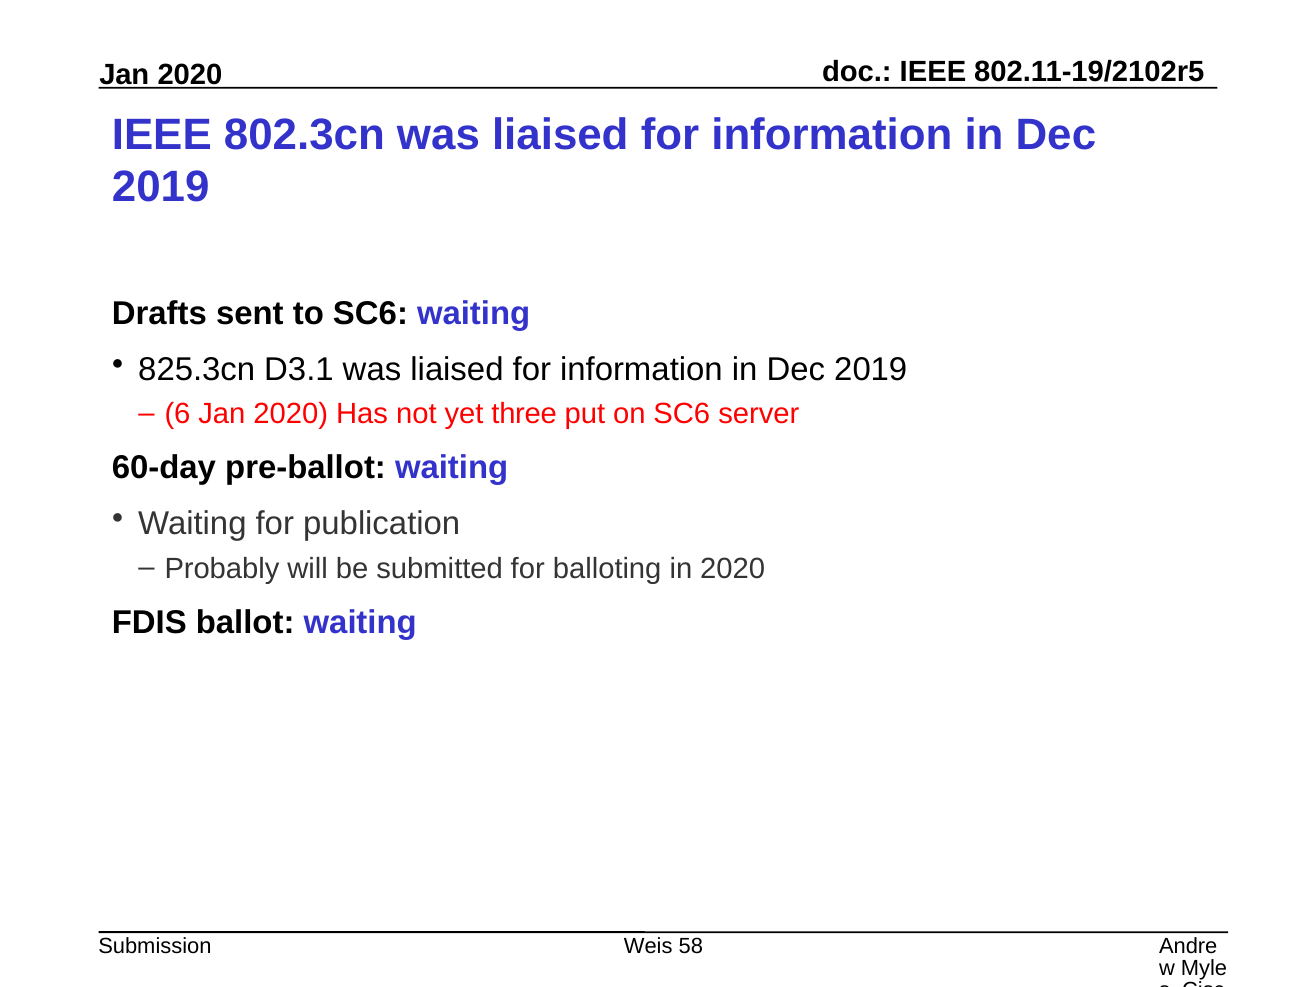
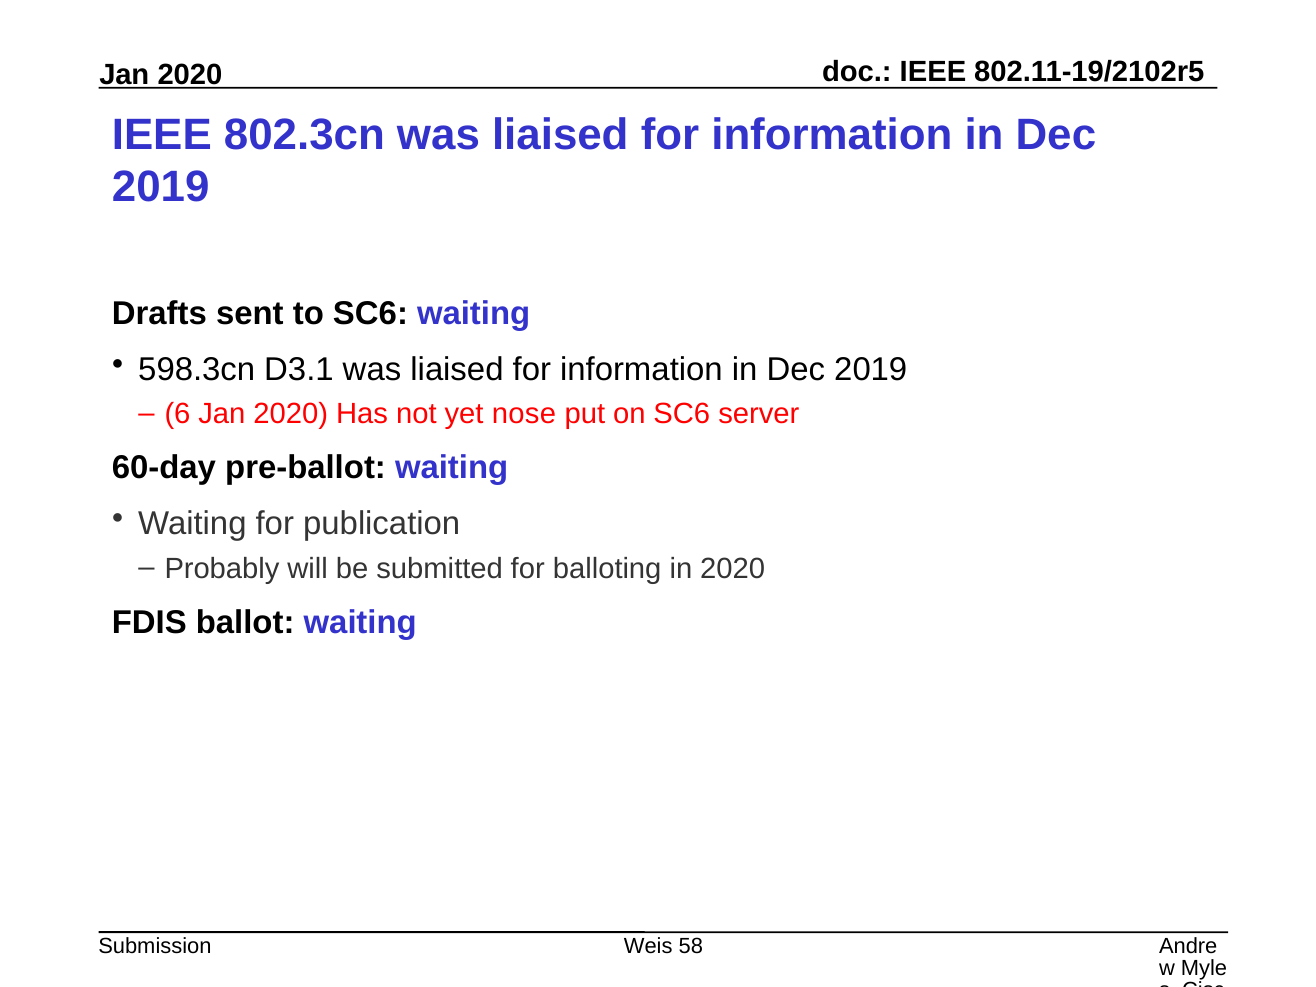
825.3cn: 825.3cn -> 598.3cn
three: three -> nose
